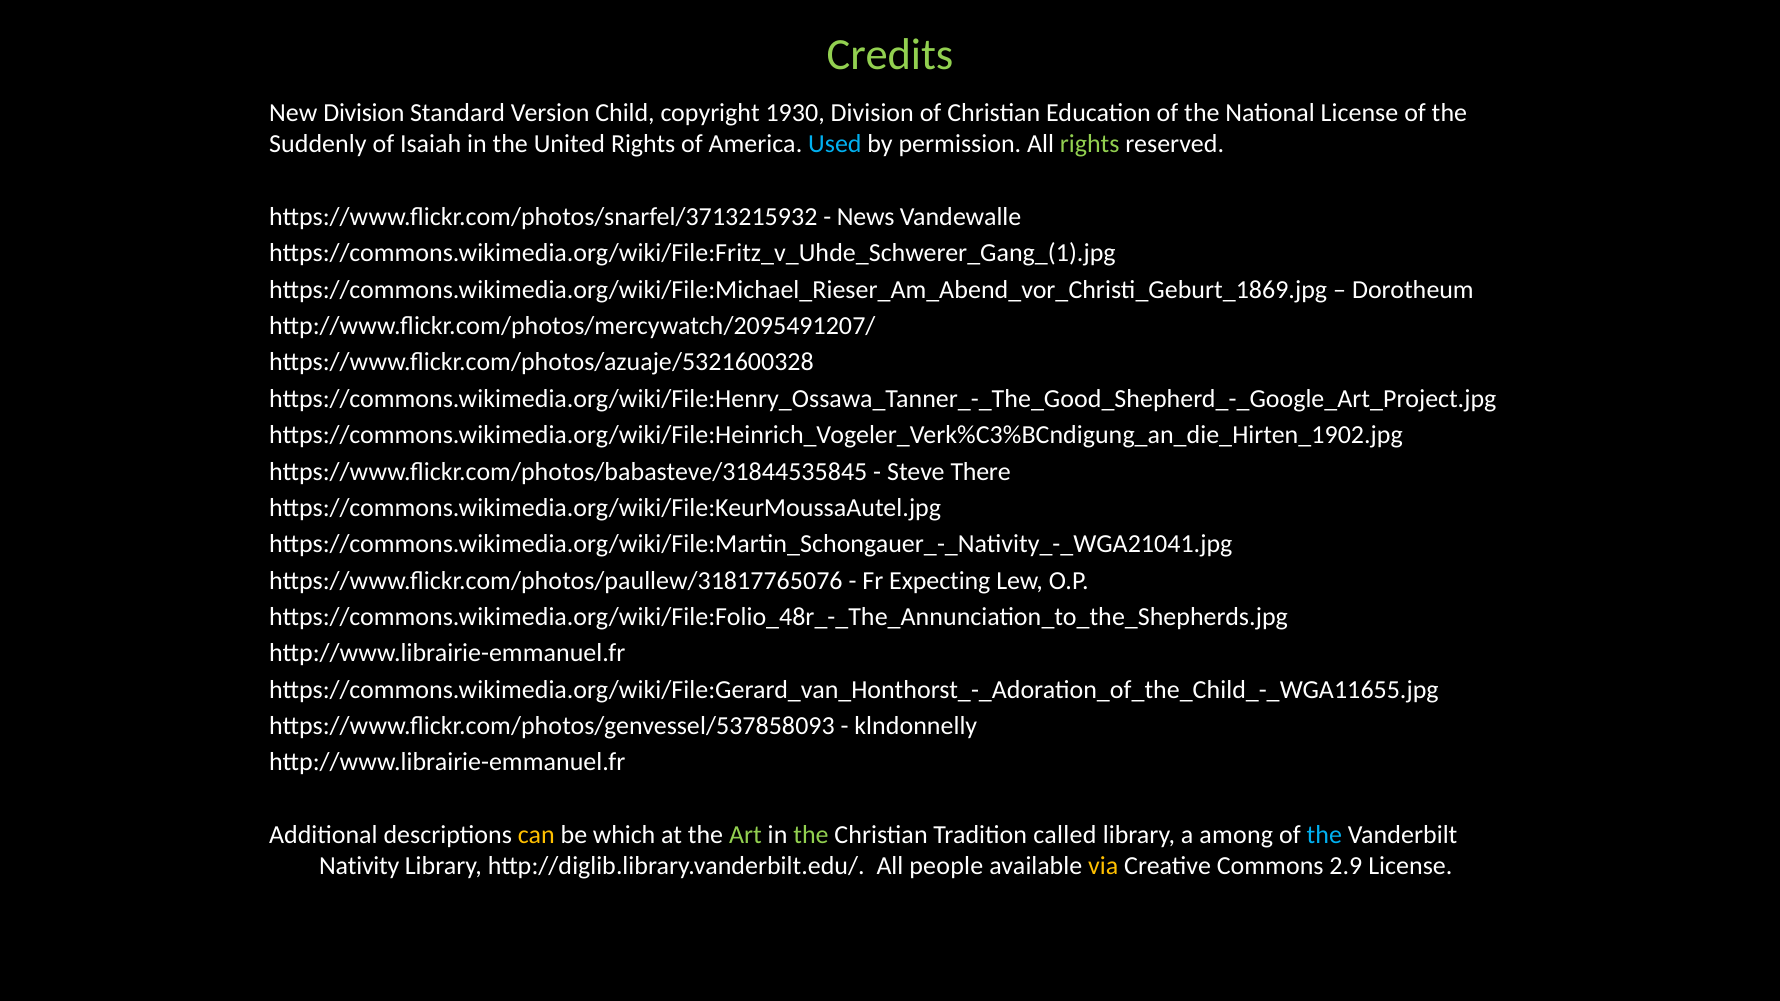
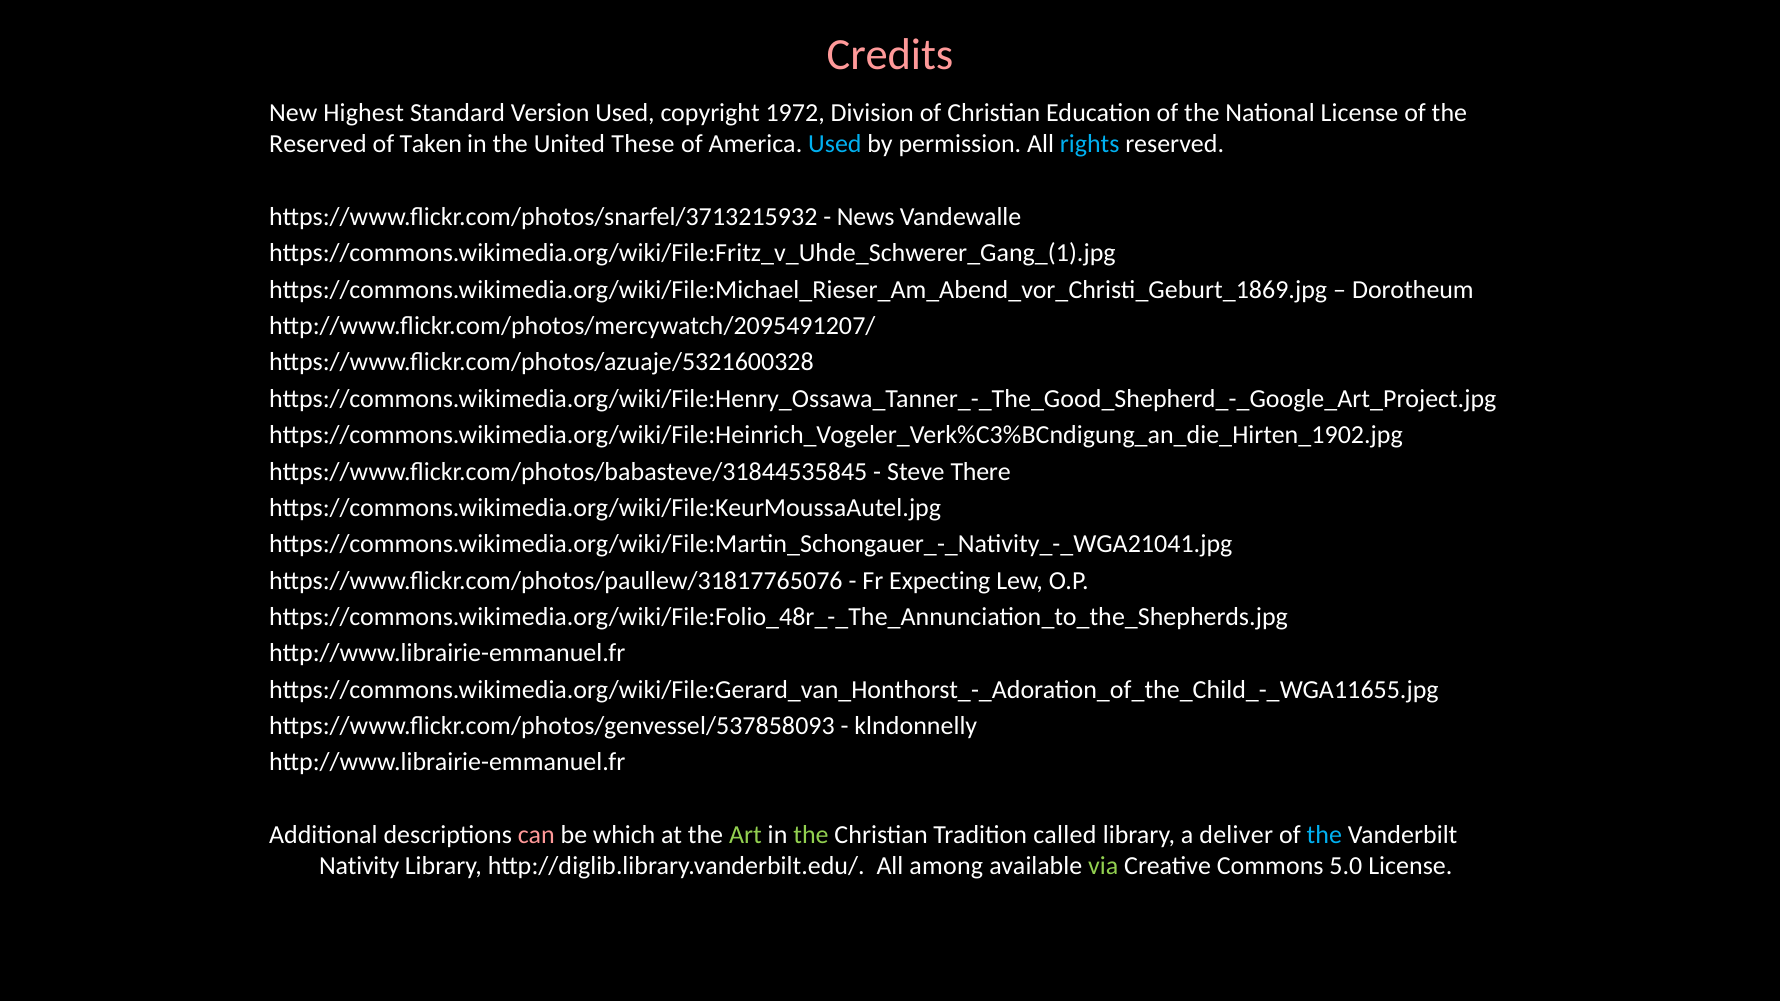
Credits colour: light green -> pink
New Division: Division -> Highest
Version Child: Child -> Used
1930: 1930 -> 1972
Suddenly at (318, 144): Suddenly -> Reserved
Isaiah: Isaiah -> Taken
United Rights: Rights -> These
rights at (1090, 144) colour: light green -> light blue
can colour: yellow -> pink
among: among -> deliver
people: people -> among
via colour: yellow -> light green
2.9: 2.9 -> 5.0
